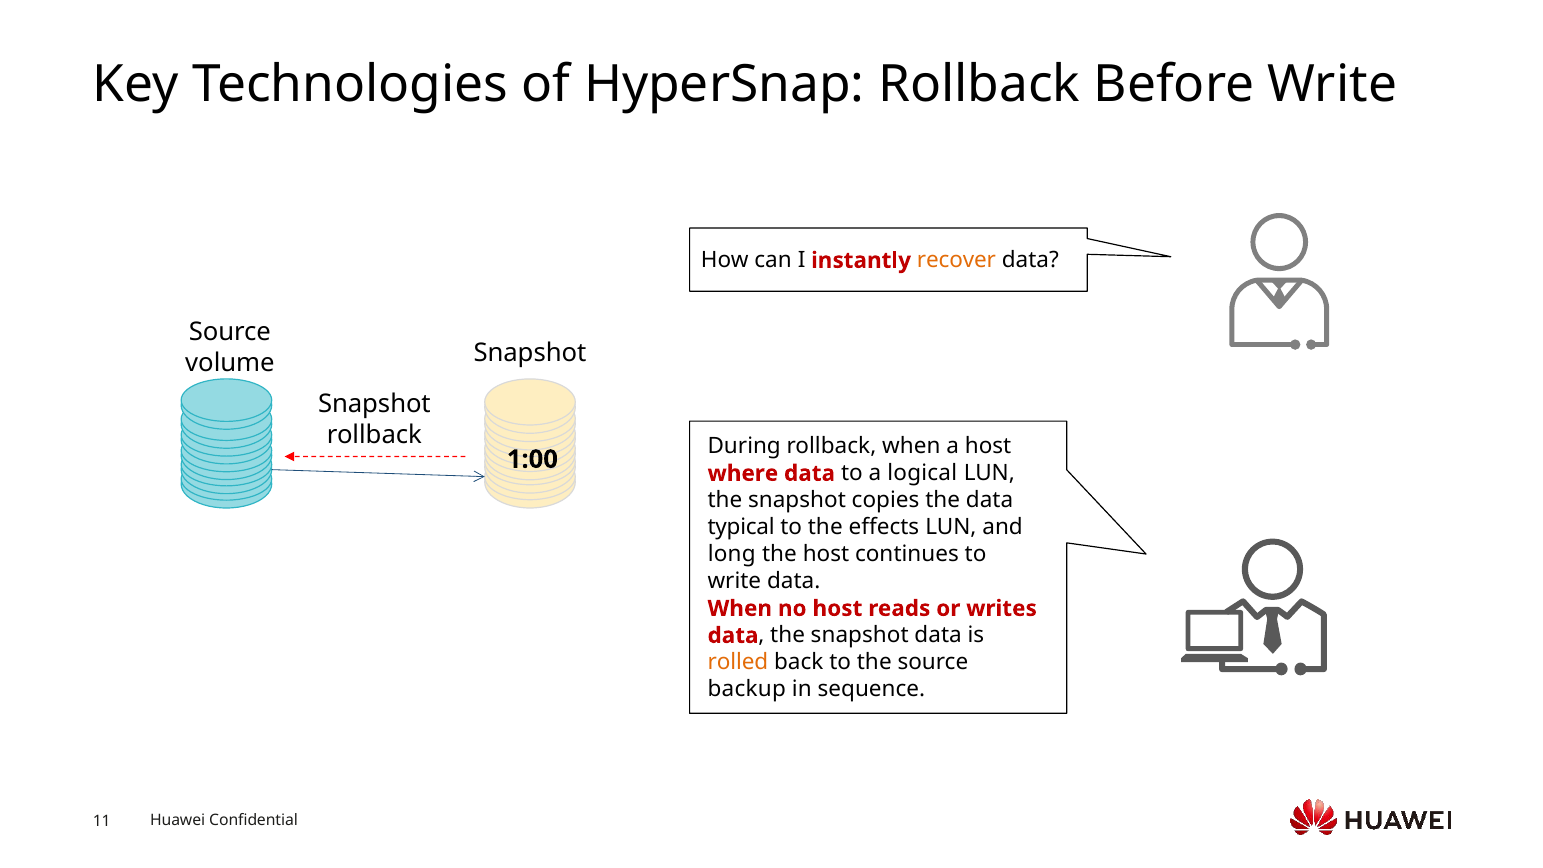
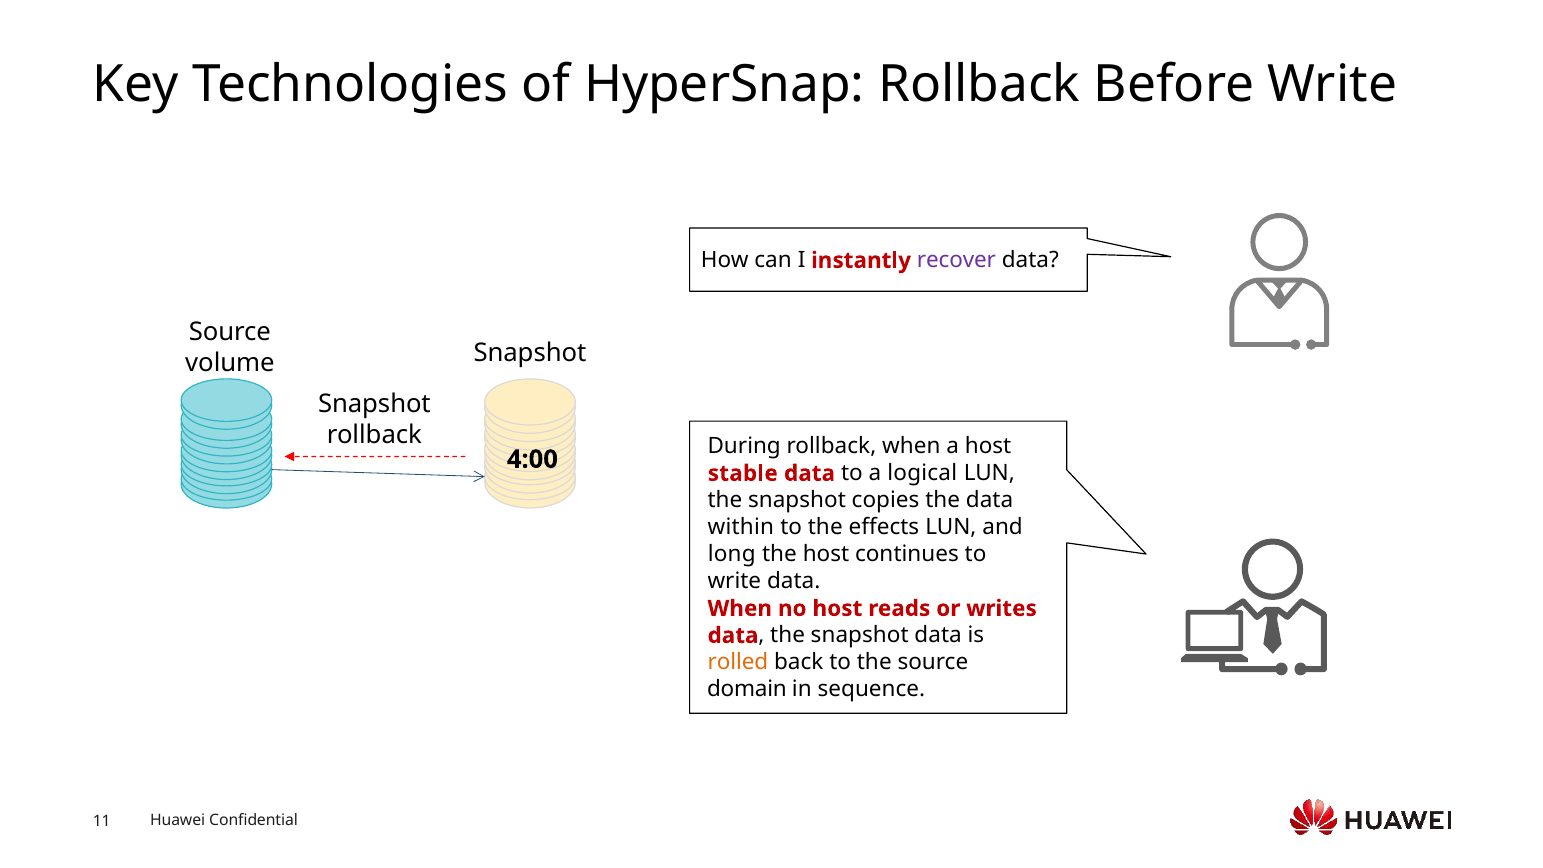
recover colour: orange -> purple
1:00: 1:00 -> 4:00
where: where -> stable
typical: typical -> within
backup: backup -> domain
